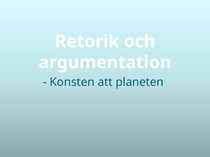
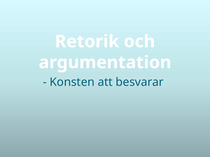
planeten: planeten -> besvarar
